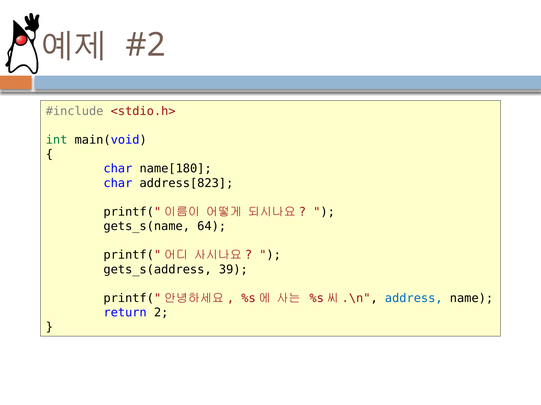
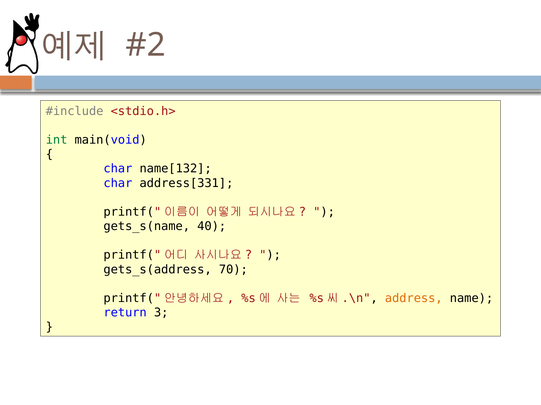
name[180: name[180 -> name[132
address[823: address[823 -> address[331
64: 64 -> 40
39: 39 -> 70
address colour: blue -> orange
2: 2 -> 3
